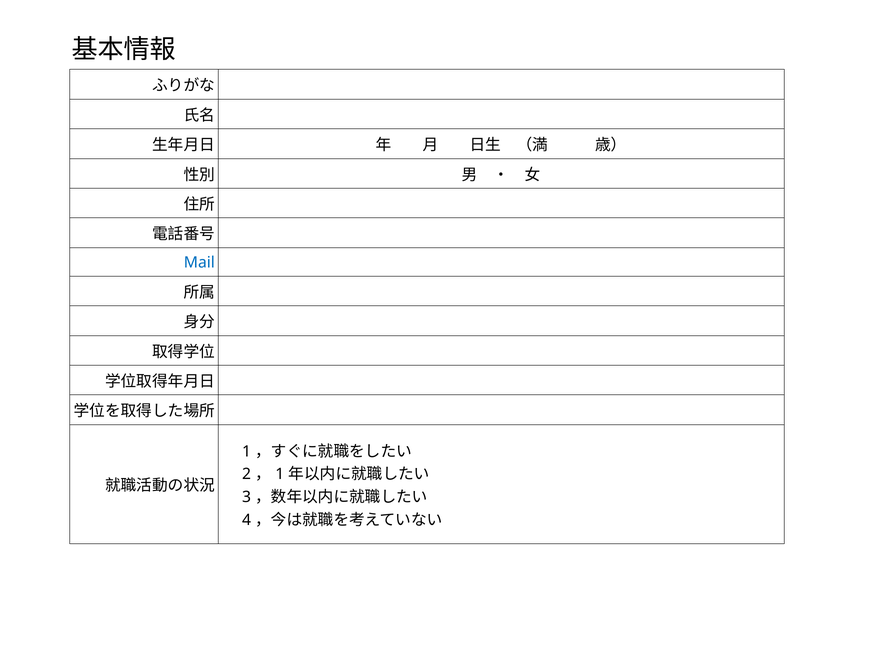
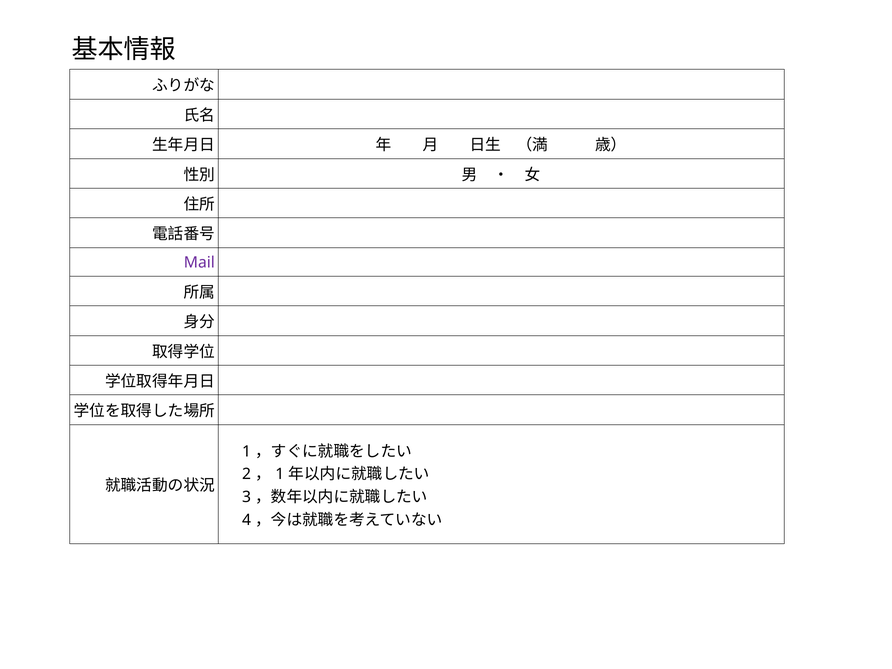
Mail colour: blue -> purple
